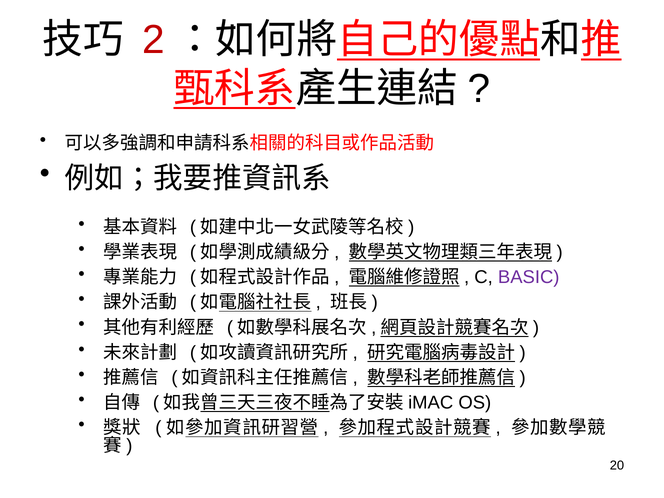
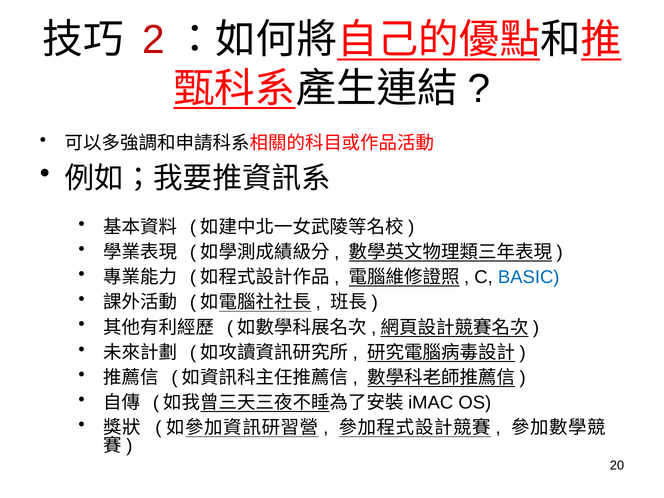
BASIC colour: purple -> blue
